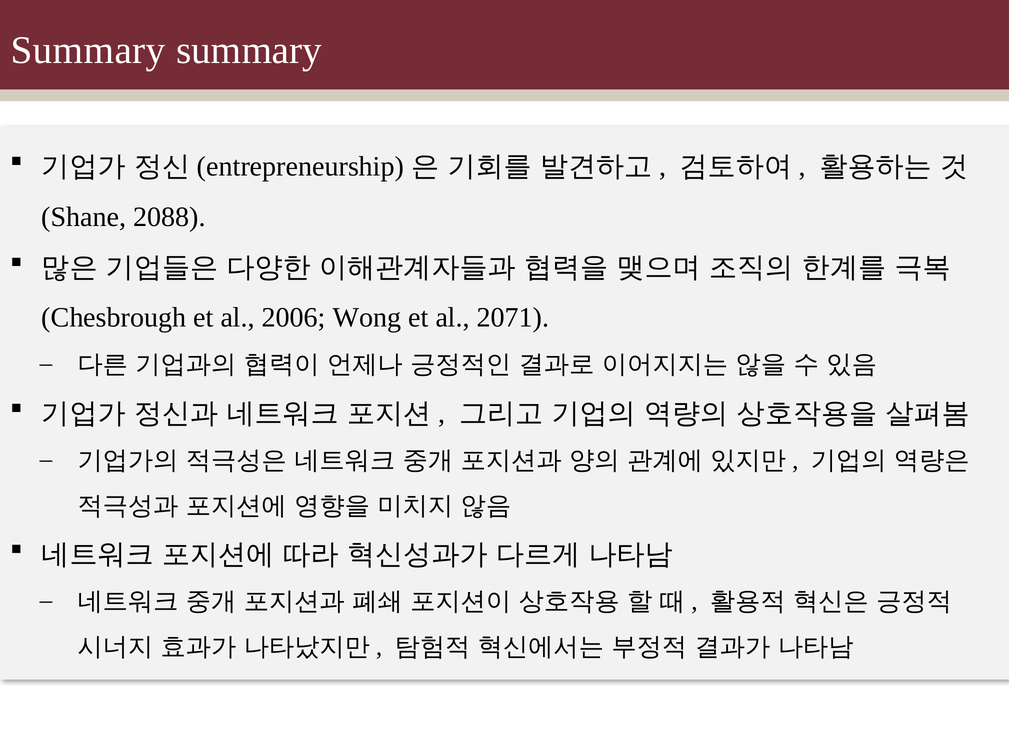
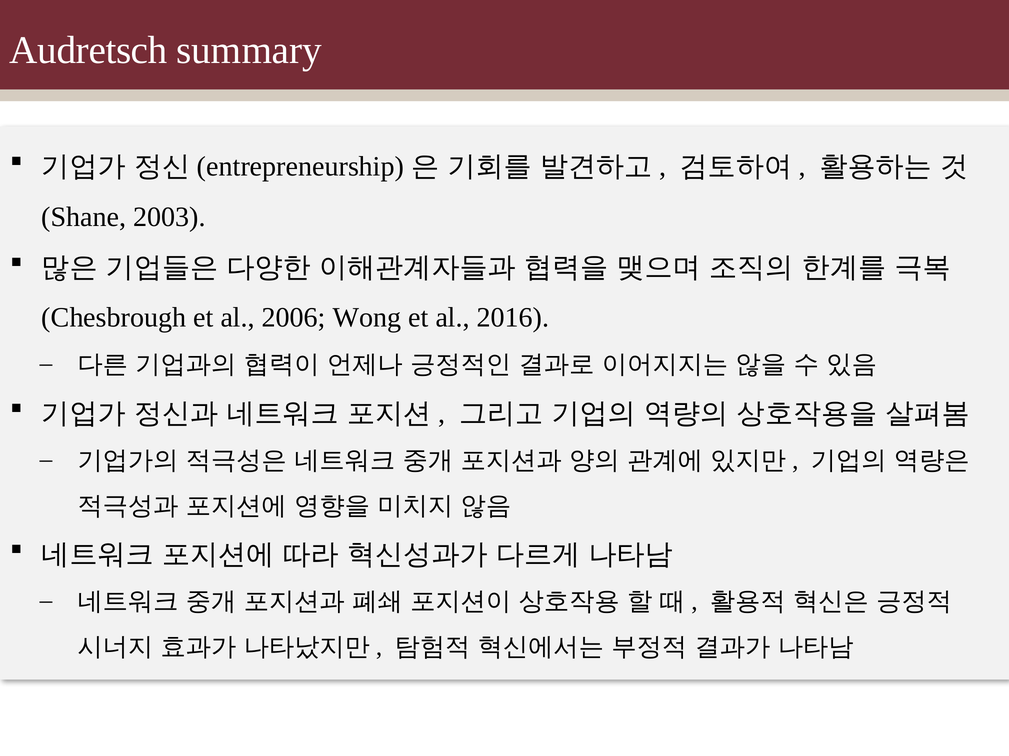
Summary at (88, 50): Summary -> Audretsch
2088: 2088 -> 2003
2071: 2071 -> 2016
